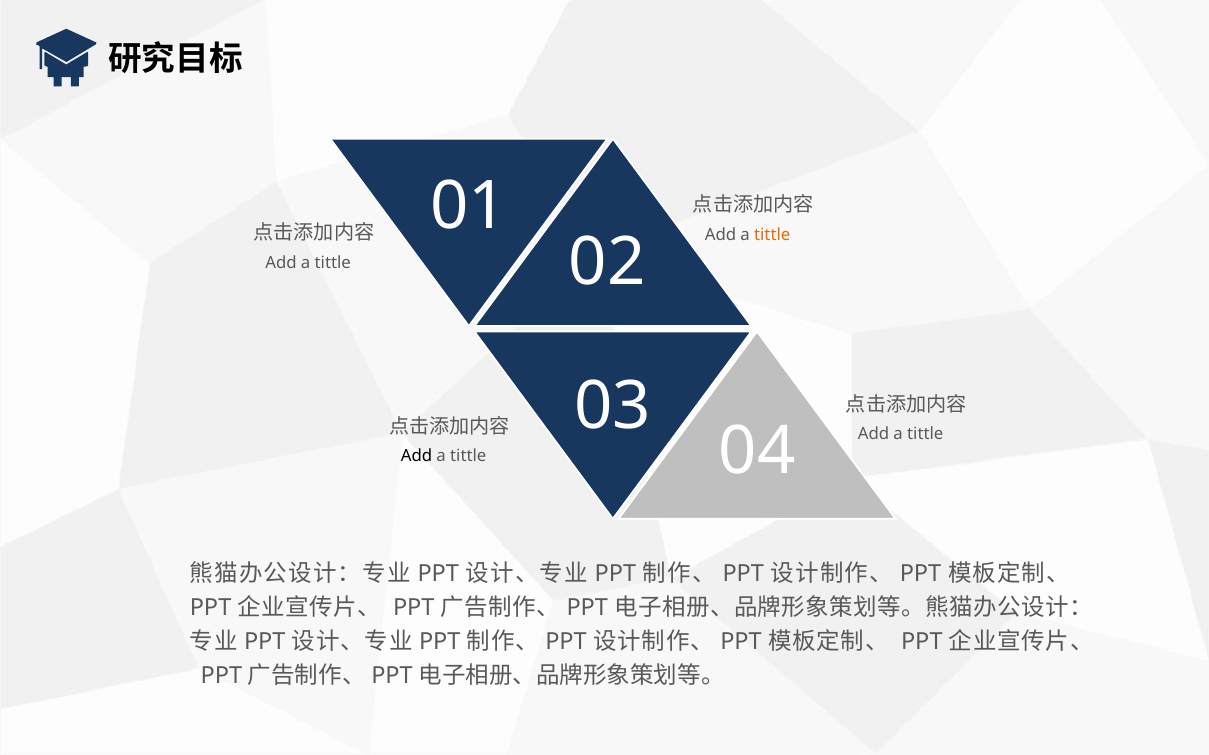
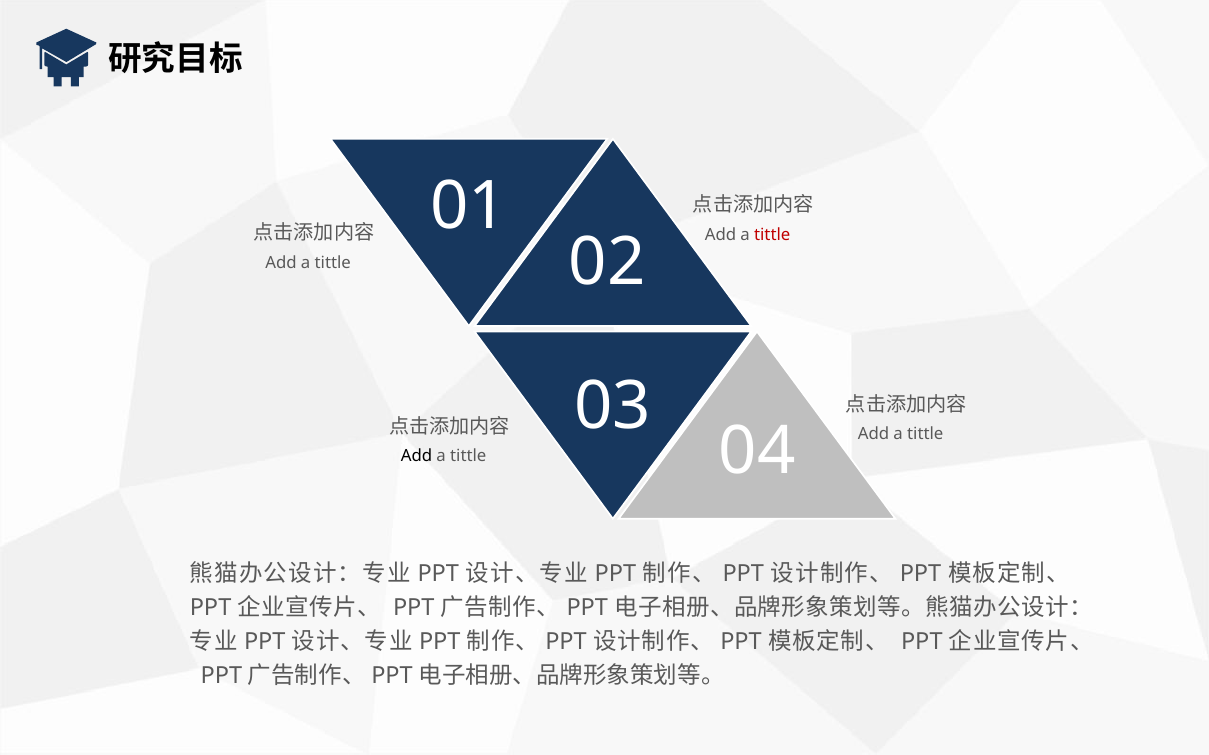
tittle at (772, 235) colour: orange -> red
